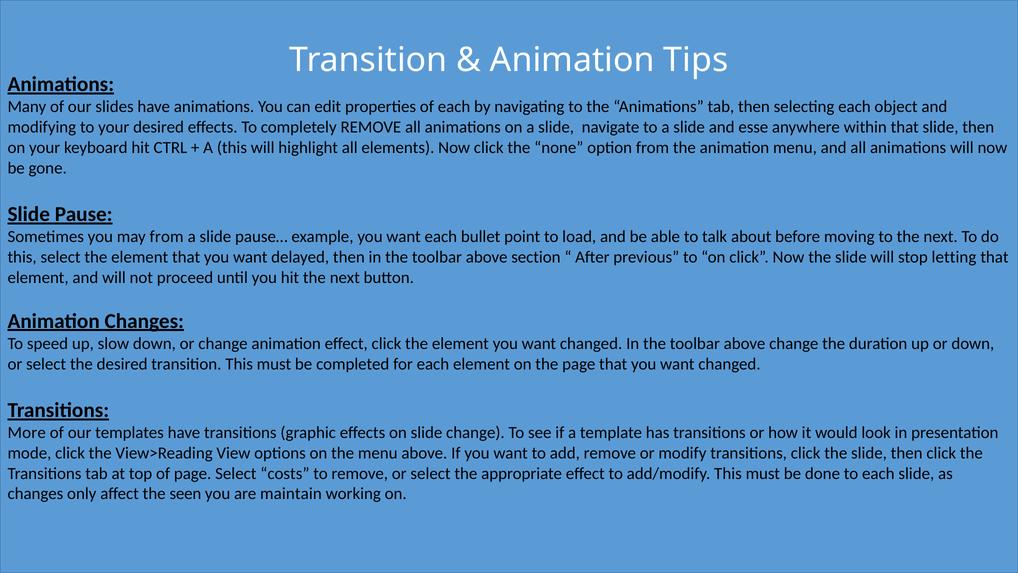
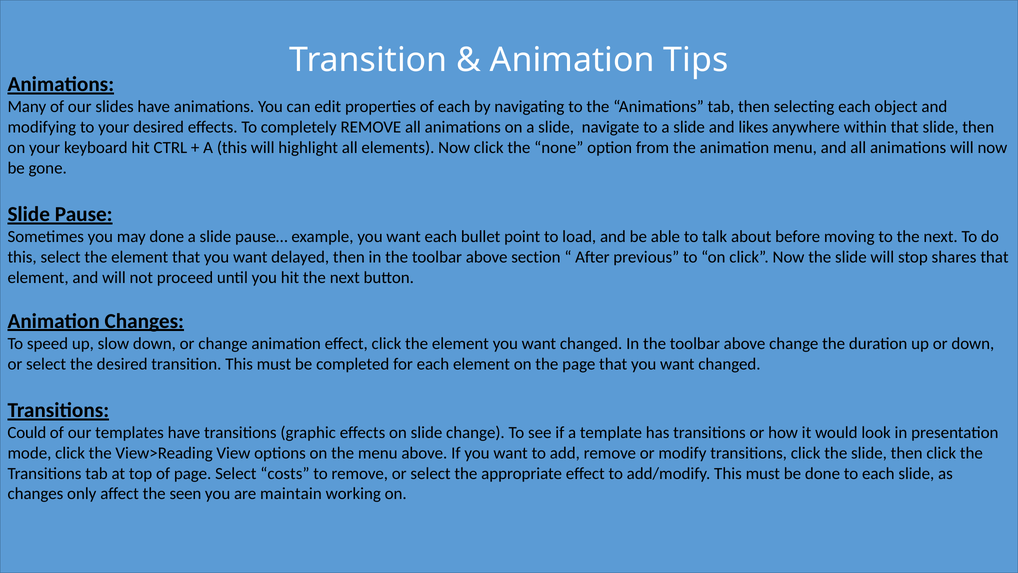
esse: esse -> likes
may from: from -> done
letting: letting -> shares
More: More -> Could
